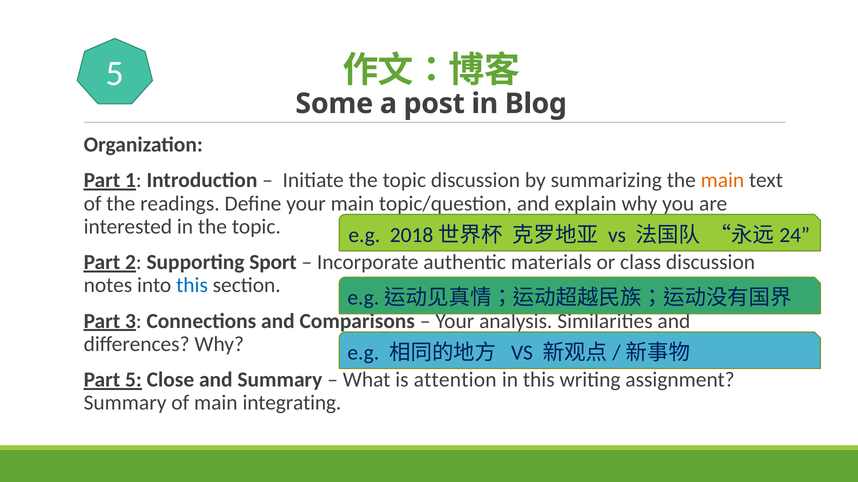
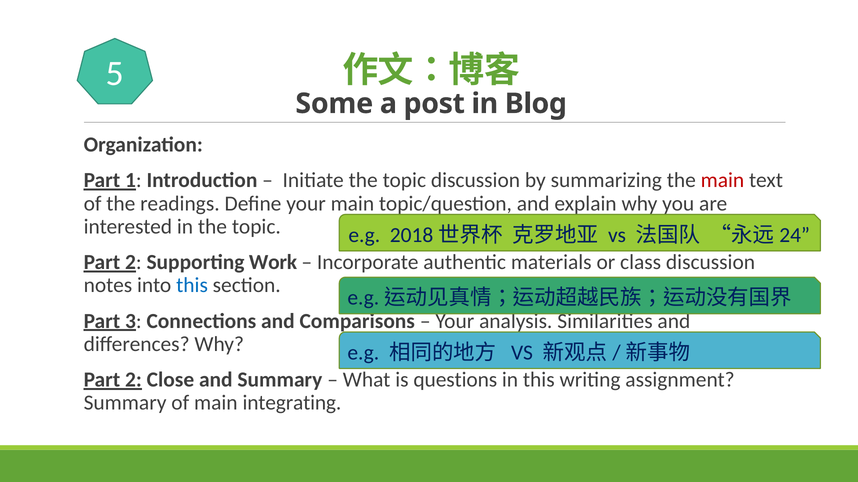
main at (722, 181) colour: orange -> red
Sport: Sport -> Work
5 at (133, 380): 5 -> 2
attention: attention -> questions
